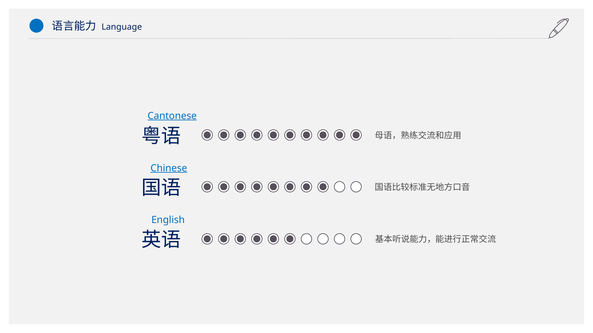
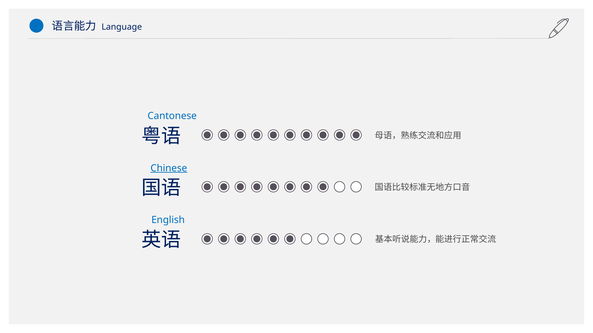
Cantonese underline: present -> none
